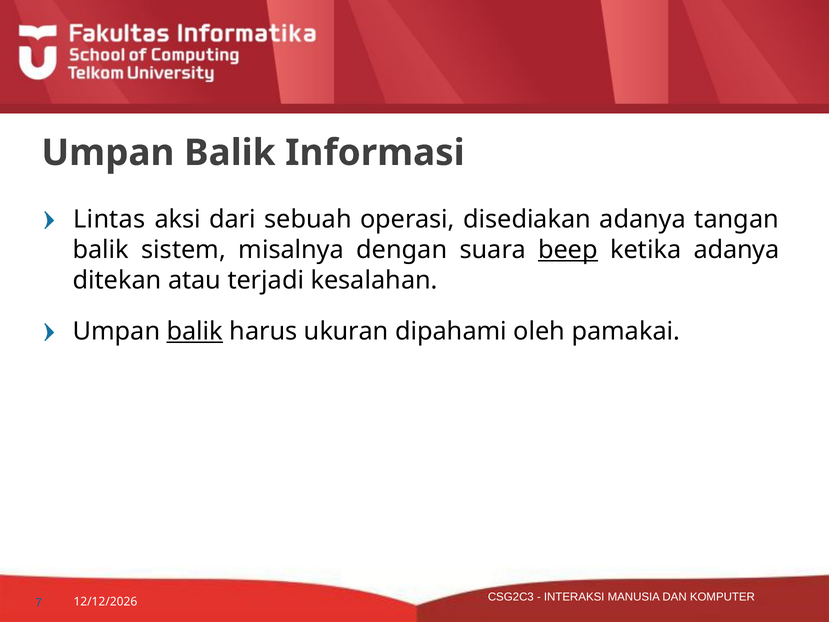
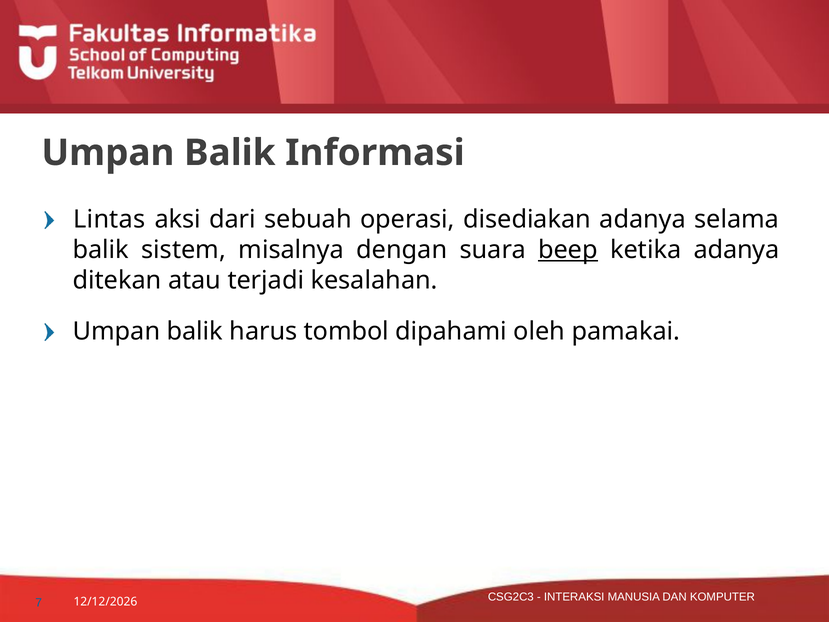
tangan: tangan -> selama
balik at (195, 331) underline: present -> none
ukuran: ukuran -> tombol
